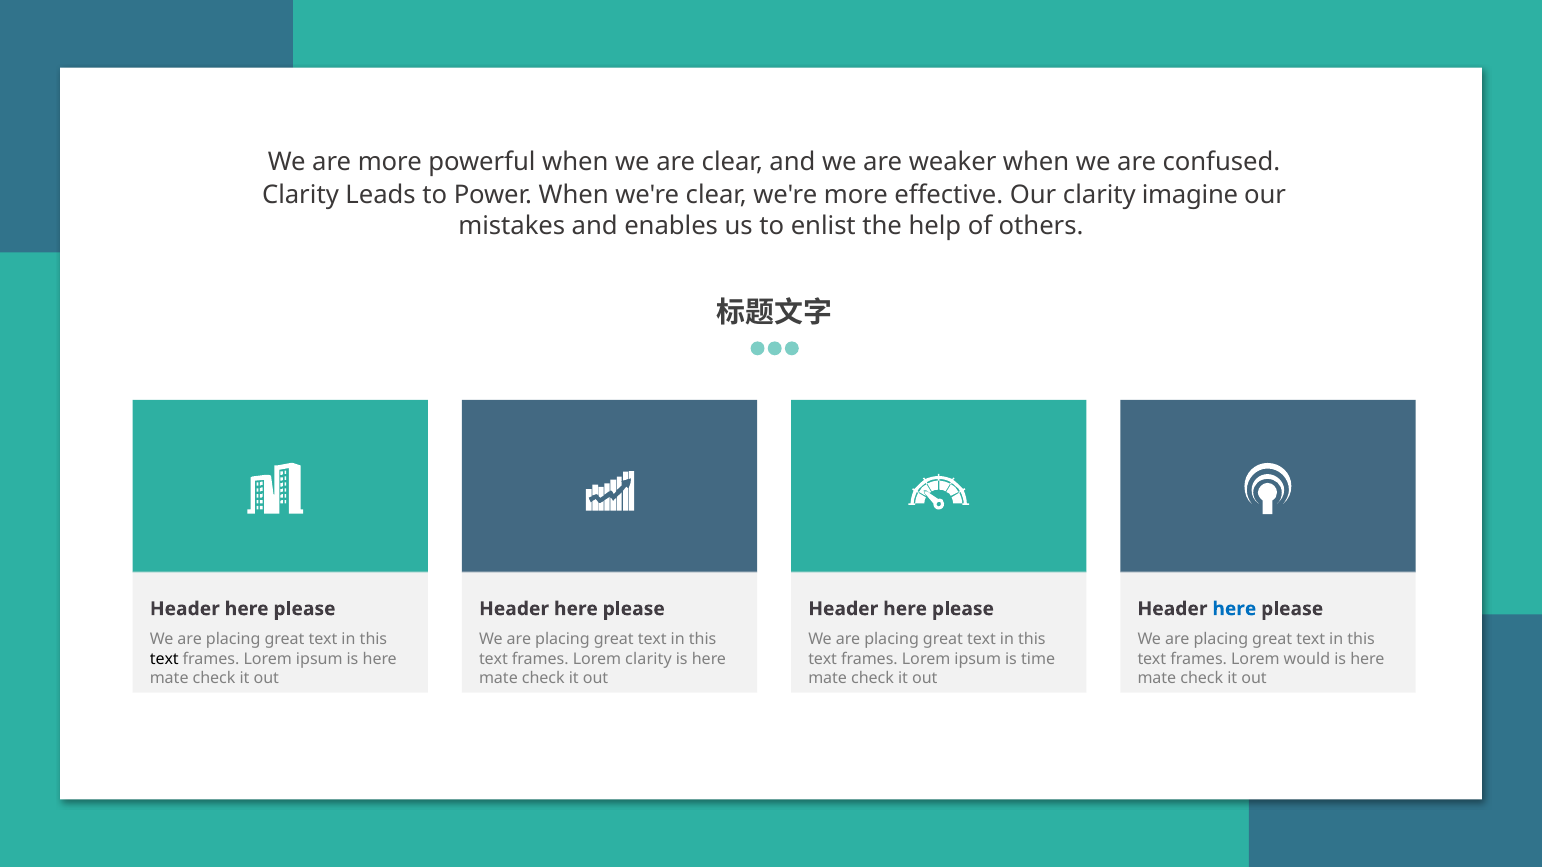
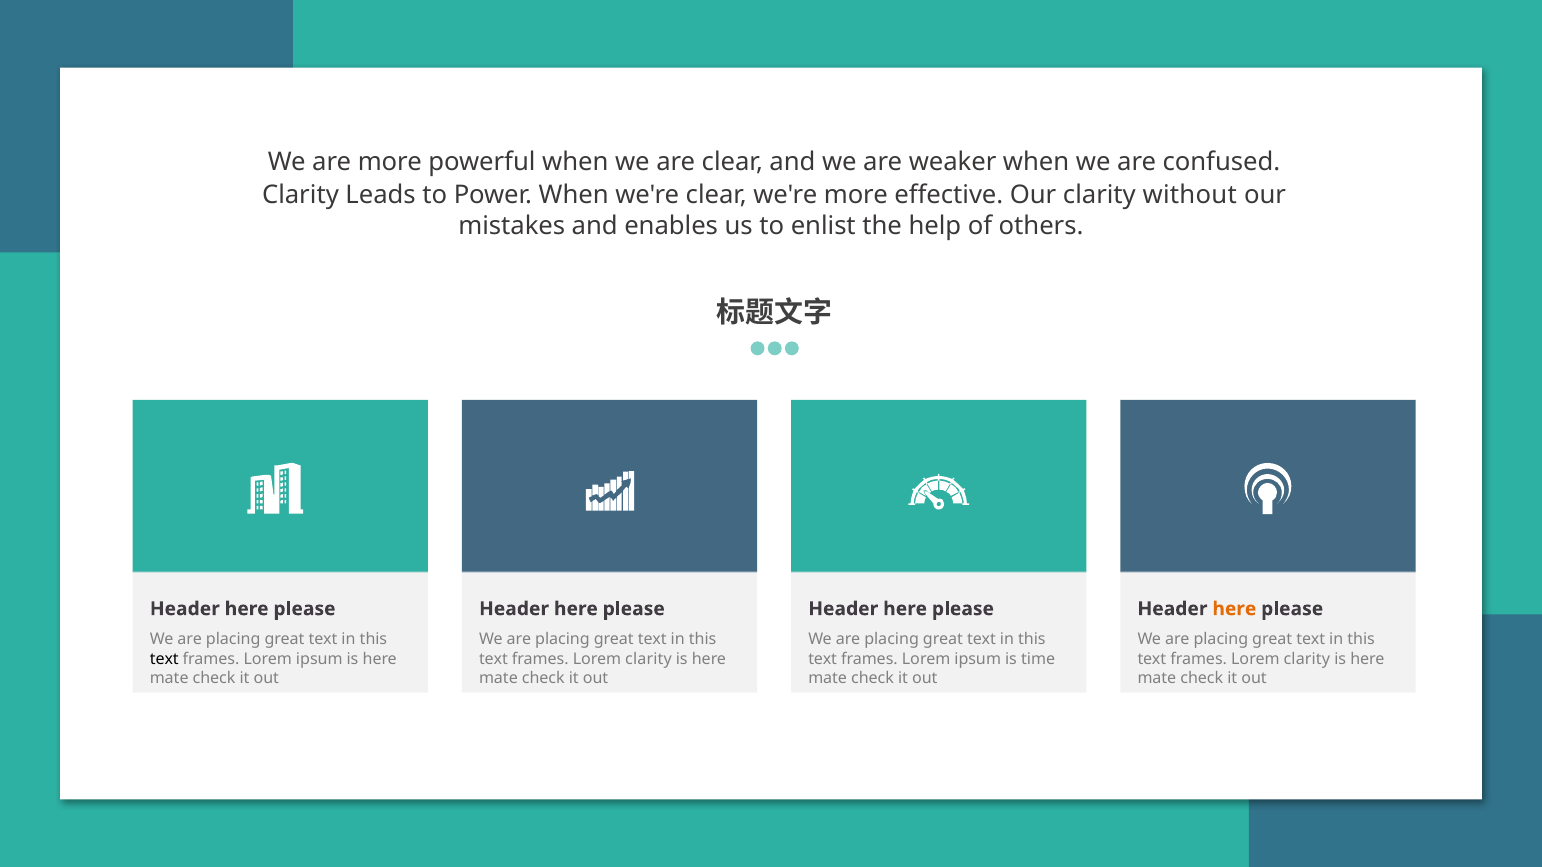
imagine: imagine -> without
here at (1234, 609) colour: blue -> orange
would at (1307, 659): would -> clarity
